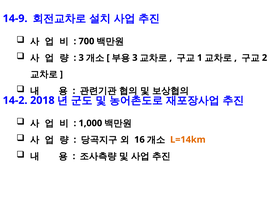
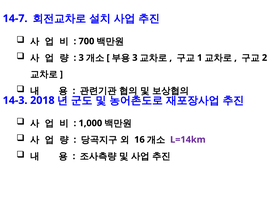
14-9: 14-9 -> 14-7
14-2: 14-2 -> 14-3
L=14km colour: orange -> purple
